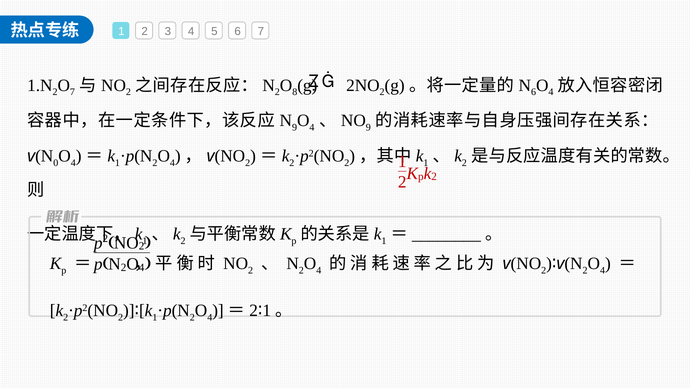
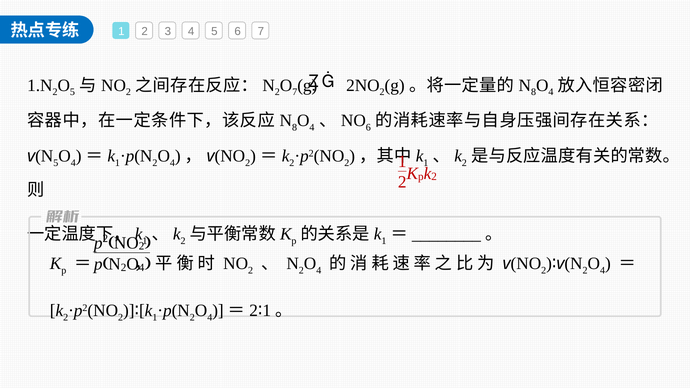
7 at (72, 92): 7 -> 5
8 at (295, 92): 8 -> 7
6 at (534, 92): 6 -> 8
9 at (295, 127): 9 -> 8
9 at (368, 127): 9 -> 6
0 at (56, 163): 0 -> 5
